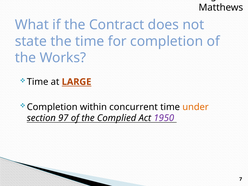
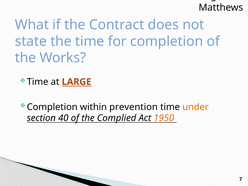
concurrent: concurrent -> prevention
97: 97 -> 40
1950 colour: purple -> orange
